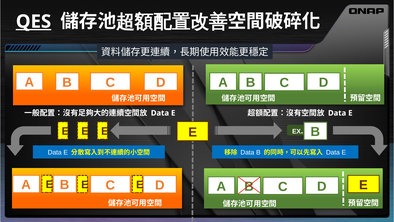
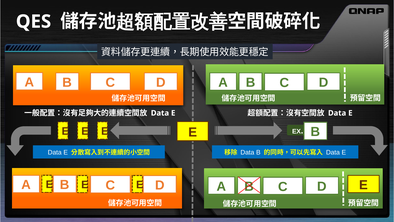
QES underline: present -> none
